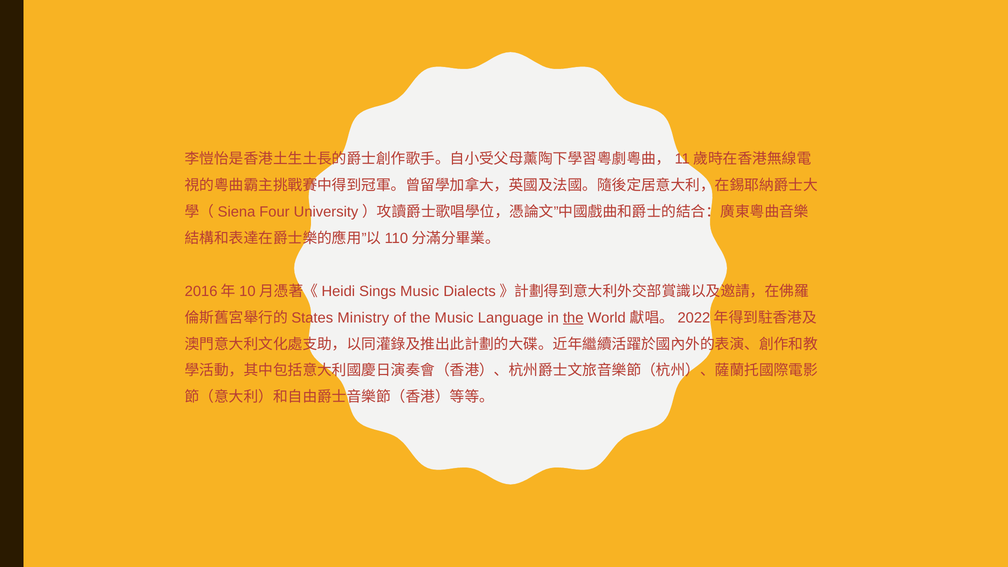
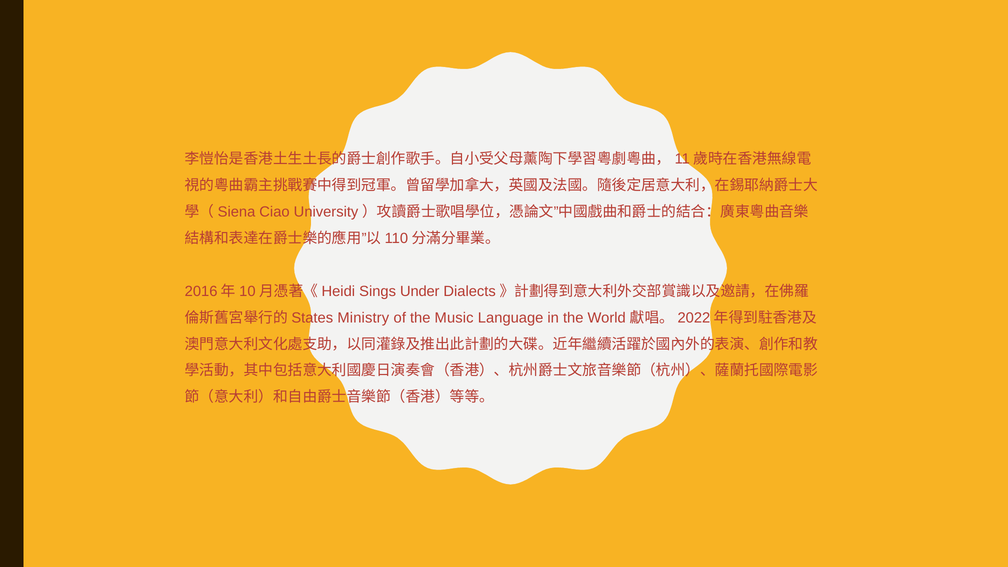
Four: Four -> Ciao
Sings Music: Music -> Under
the at (573, 318) underline: present -> none
